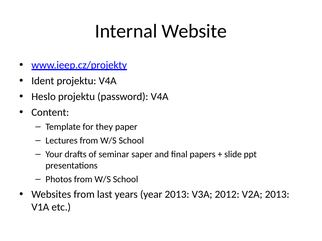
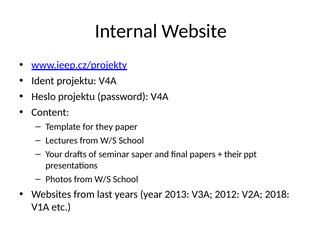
slide: slide -> their
V2A 2013: 2013 -> 2018
